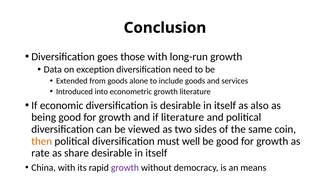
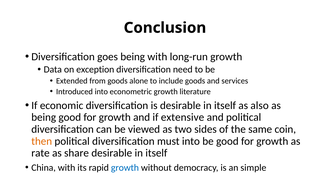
goes those: those -> being
if literature: literature -> extensive
must well: well -> into
growth at (125, 167) colour: purple -> blue
means: means -> simple
